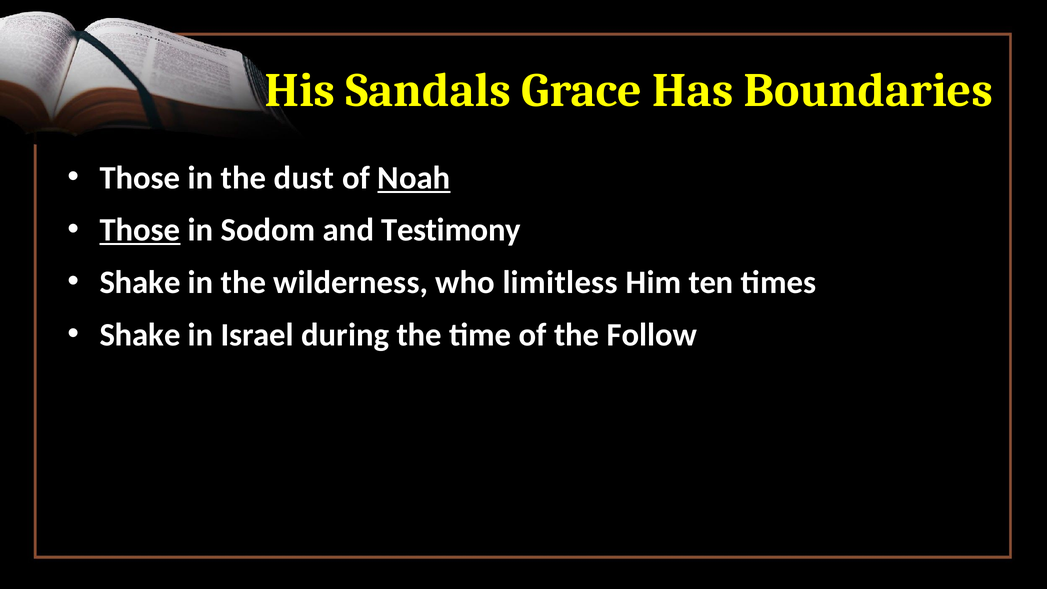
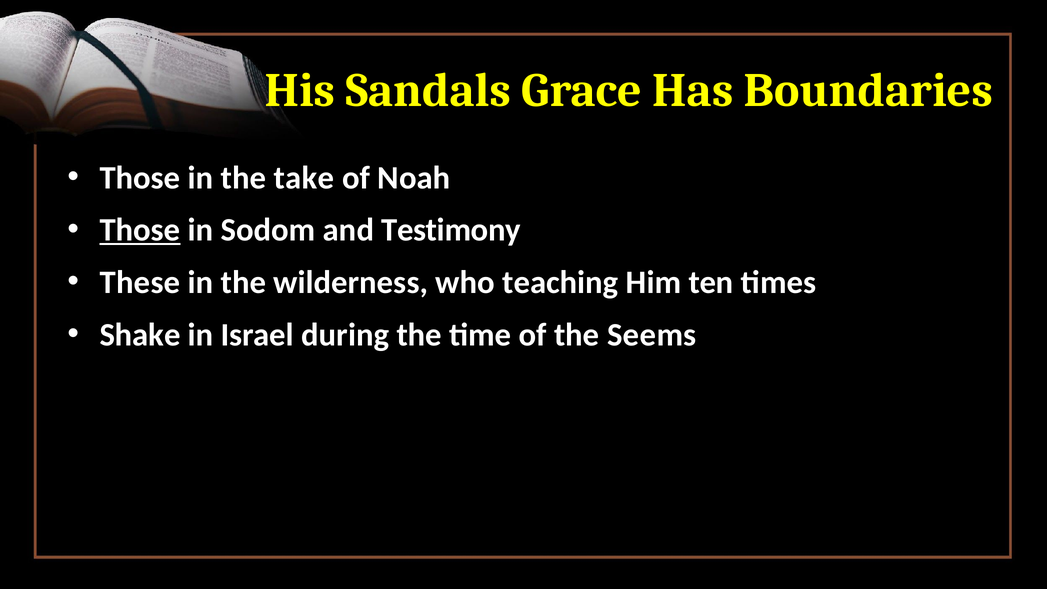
dust: dust -> take
Noah underline: present -> none
Shake at (140, 282): Shake -> These
limitless: limitless -> teaching
Follow: Follow -> Seems
